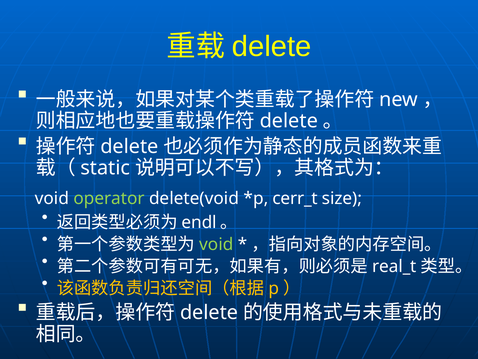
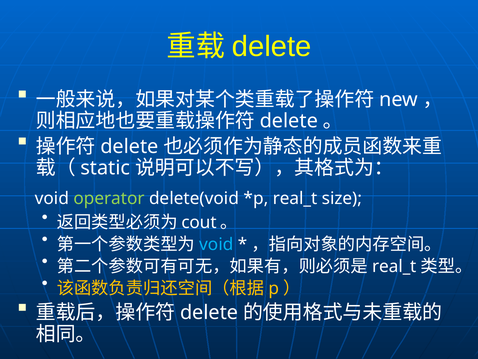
cerr_t at (295, 198): cerr_t -> real_t
endl: endl -> cout
void at (216, 244) colour: light green -> light blue
